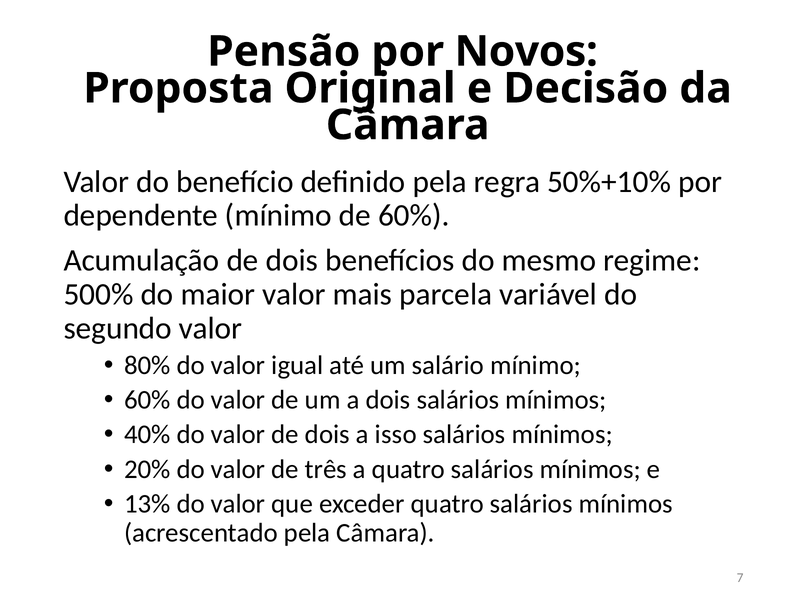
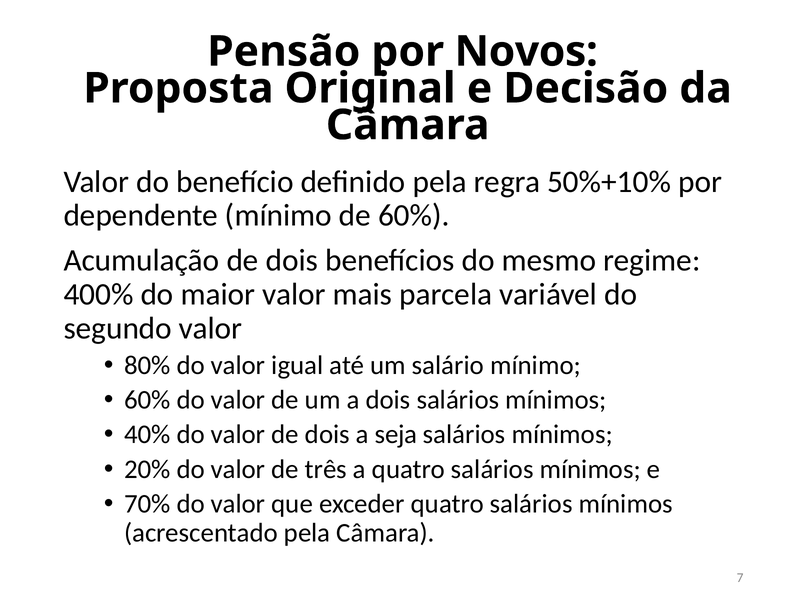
500%: 500% -> 400%
isso: isso -> seja
13%: 13% -> 70%
